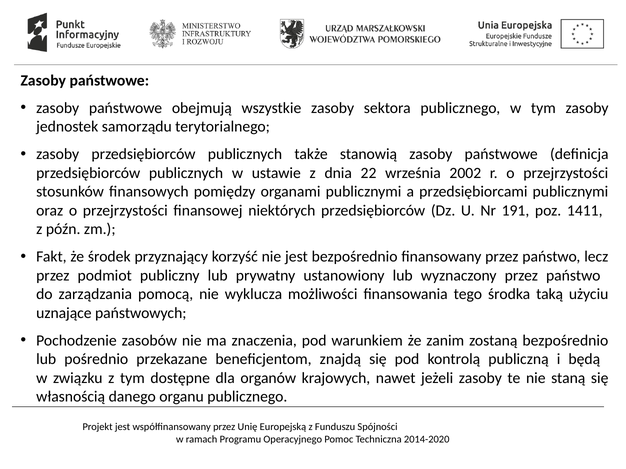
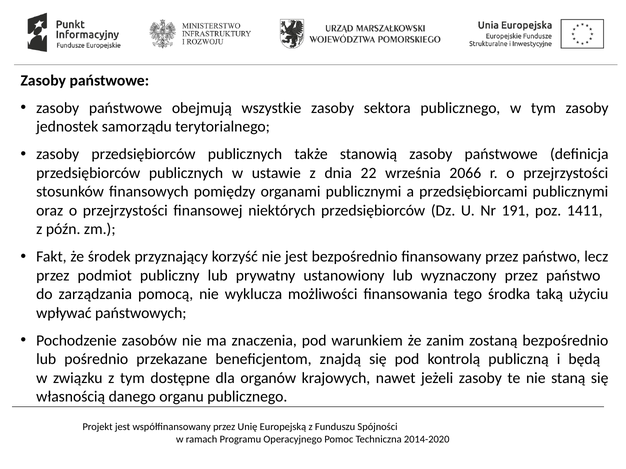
2002: 2002 -> 2066
uznające: uznające -> wpływać
